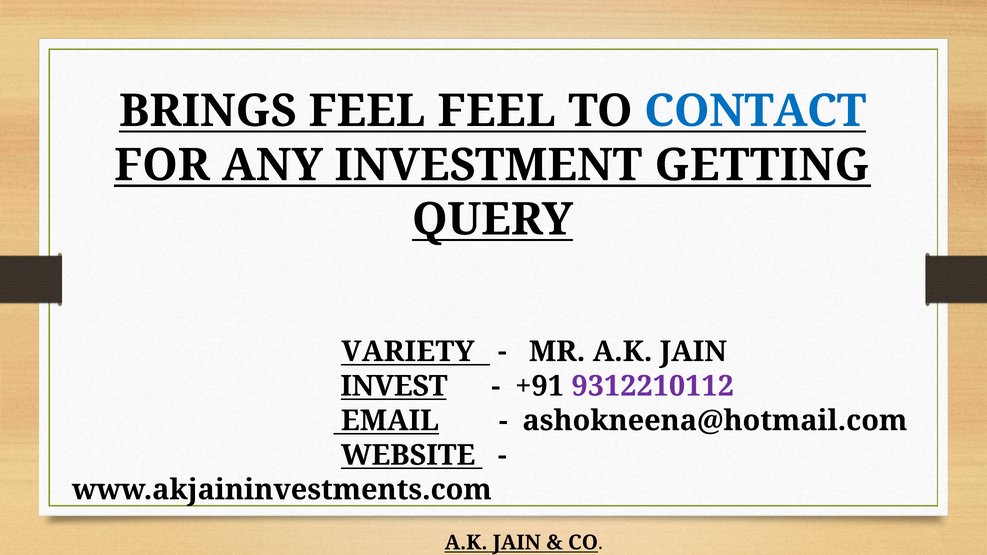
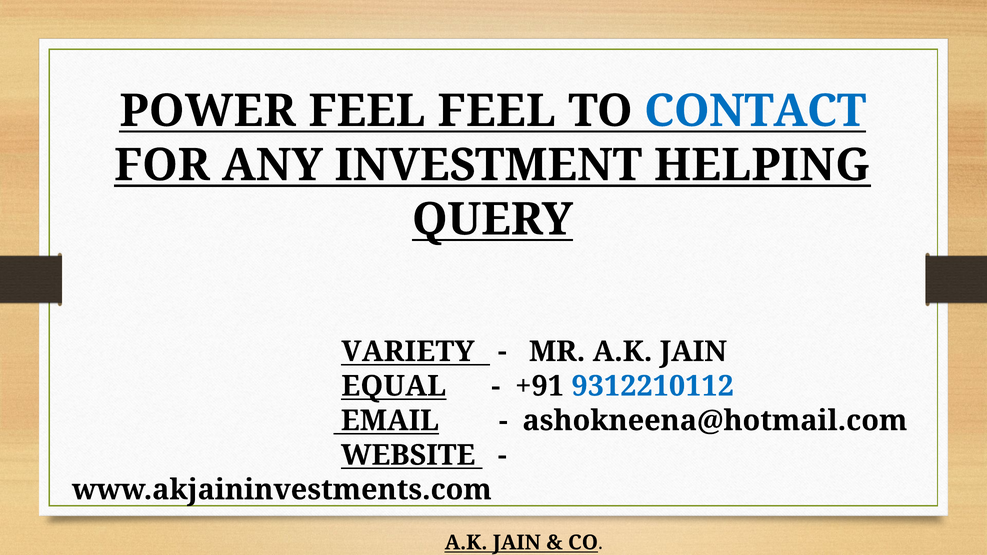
BRINGS: BRINGS -> POWER
GETTING: GETTING -> HELPING
INVEST: INVEST -> EQUAL
9312210112 colour: purple -> blue
